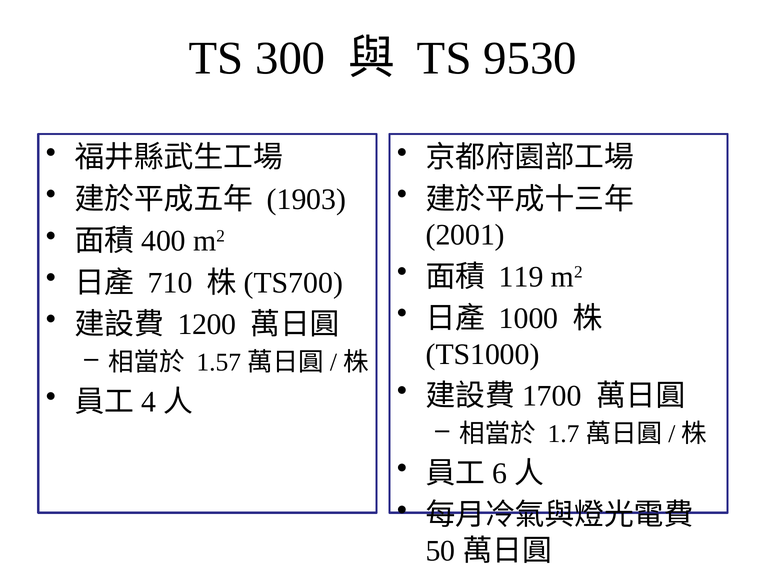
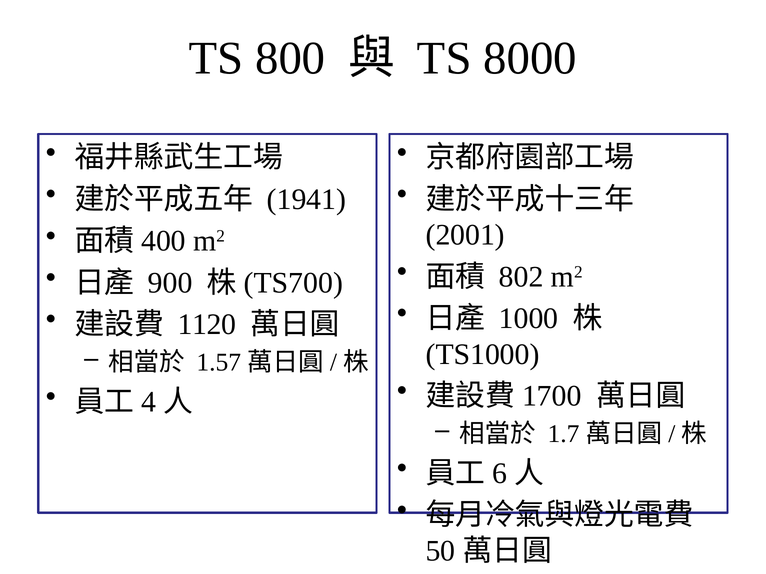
300: 300 -> 800
9530: 9530 -> 8000
1903: 1903 -> 1941
119: 119 -> 802
710: 710 -> 900
1200: 1200 -> 1120
